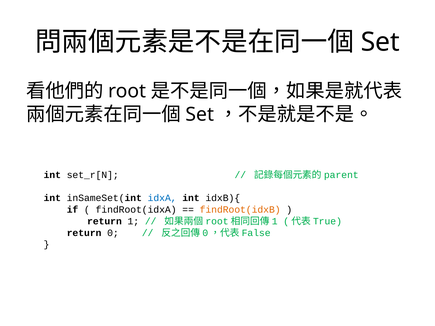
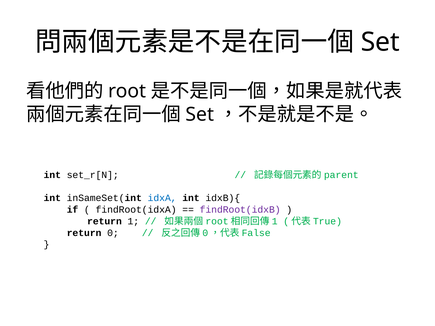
findRoot(idxB colour: orange -> purple
